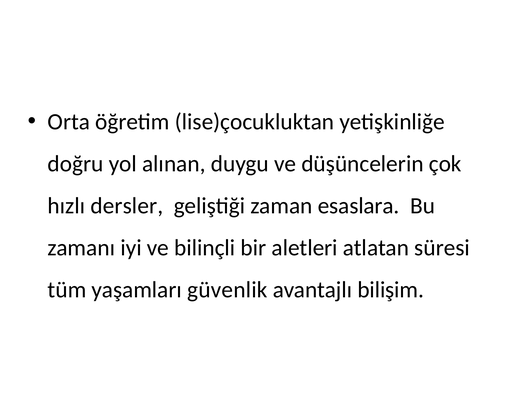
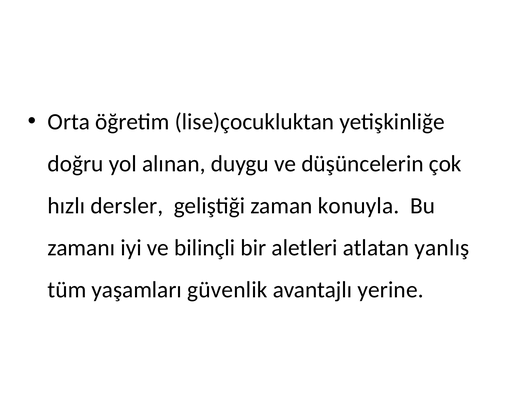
esaslara: esaslara -> konuyla
süresi: süresi -> yanlış
bilişim: bilişim -> yerine
